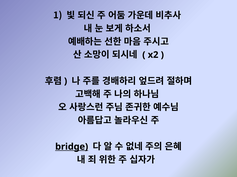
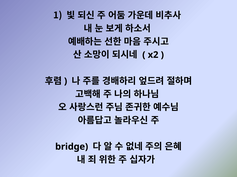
bridge underline: present -> none
